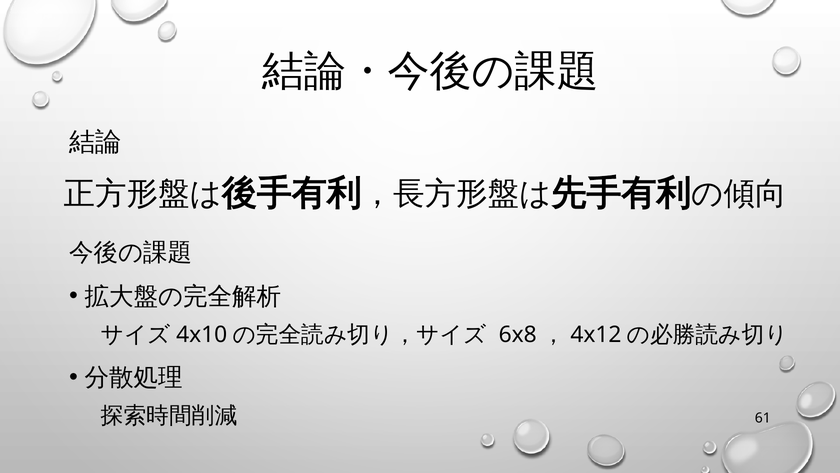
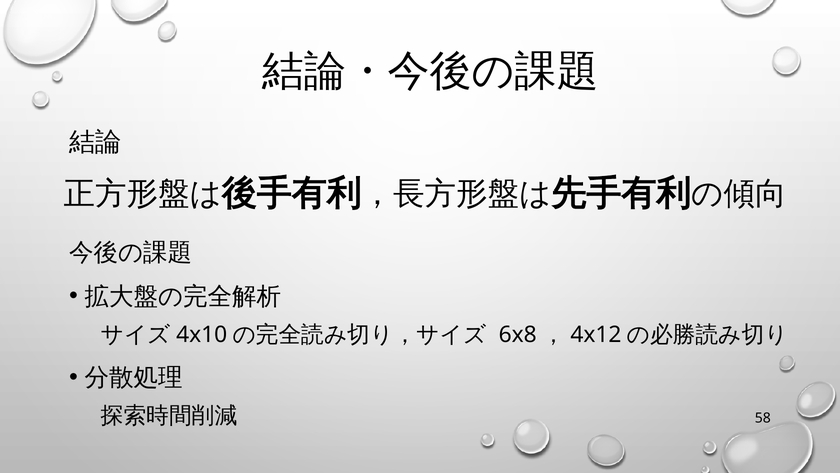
61: 61 -> 58
